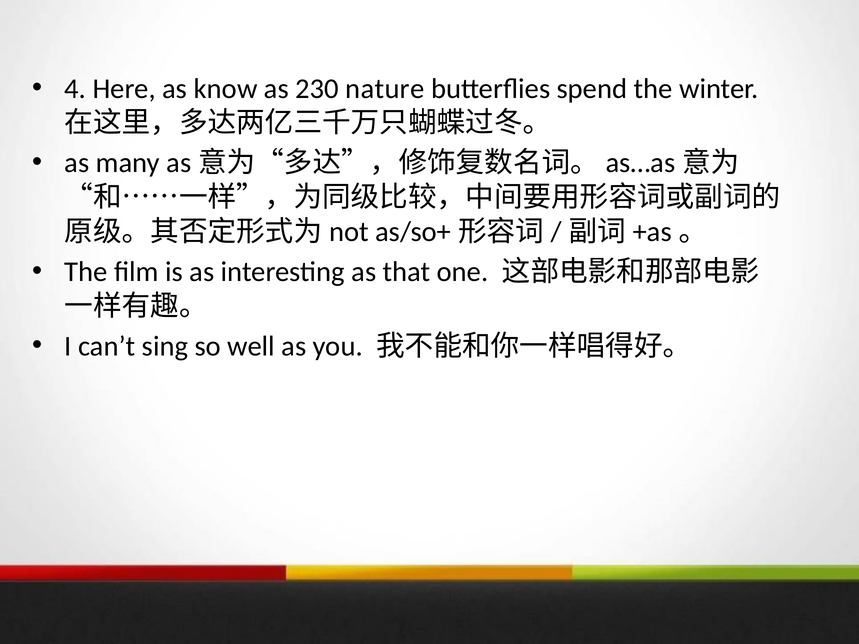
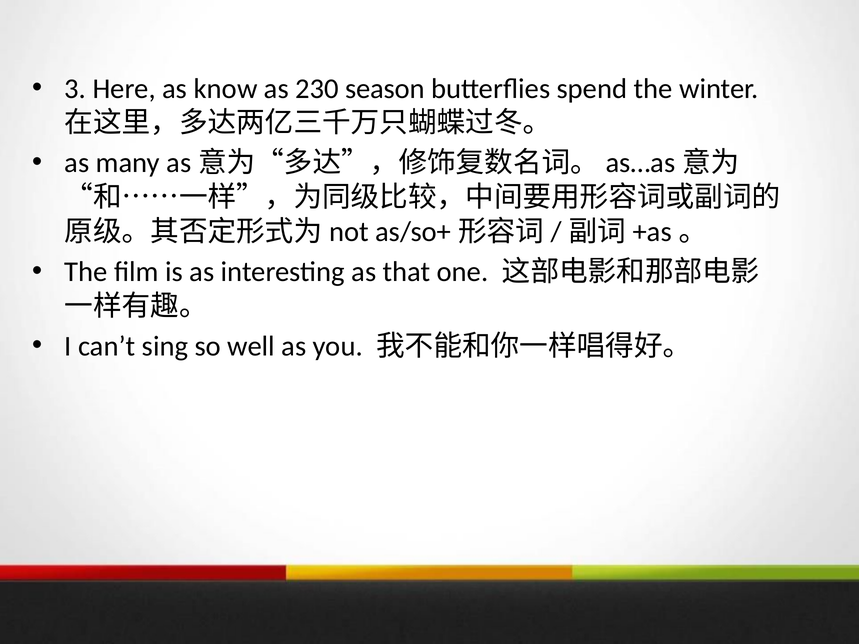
4: 4 -> 3
nature: nature -> season
